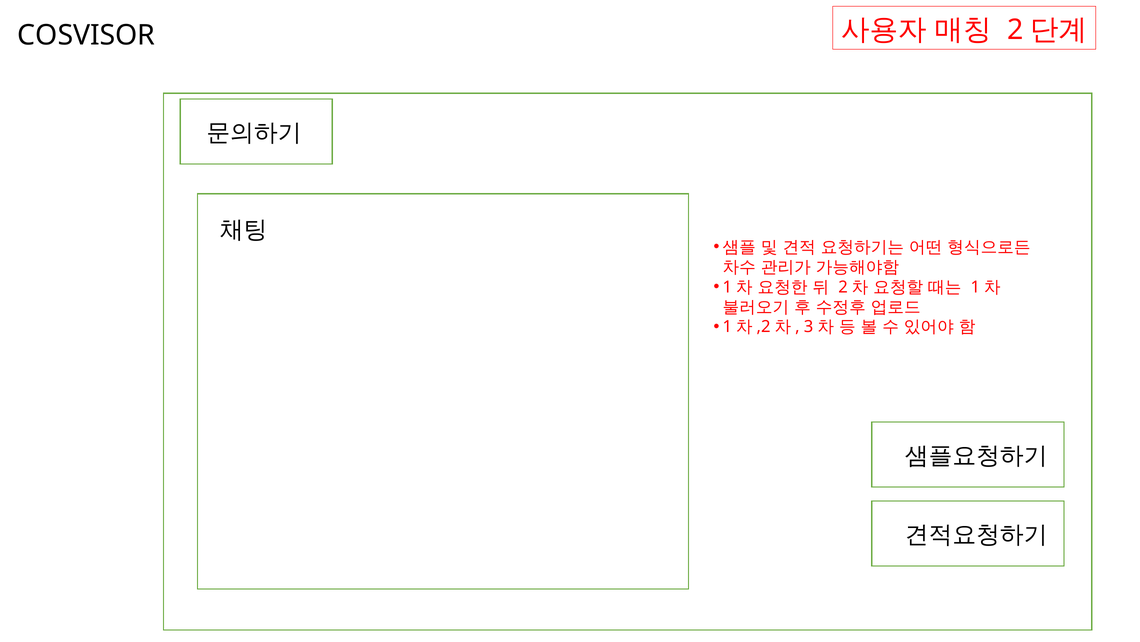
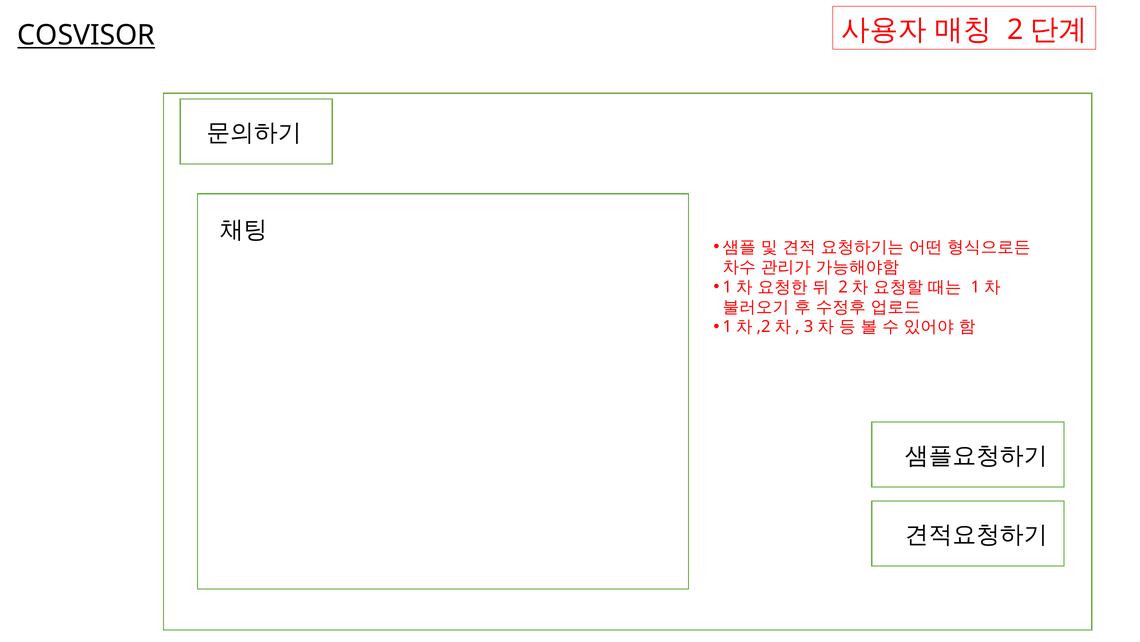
COSVISOR underline: none -> present
